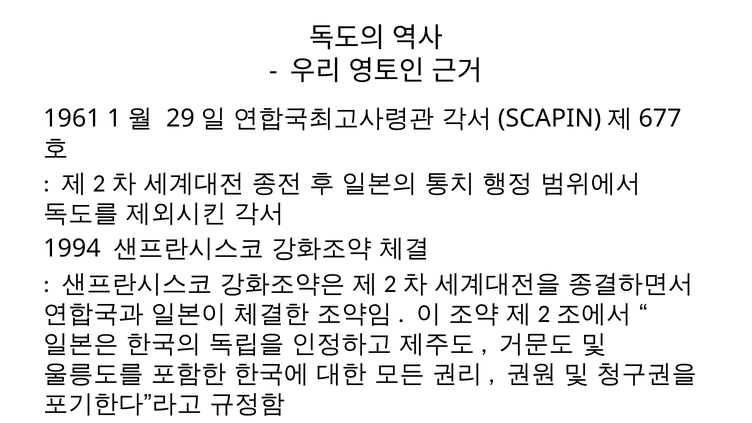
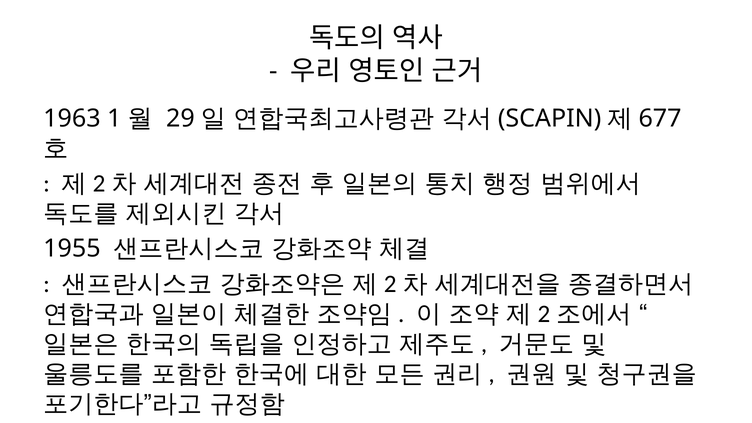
1961: 1961 -> 1963
1994: 1994 -> 1955
